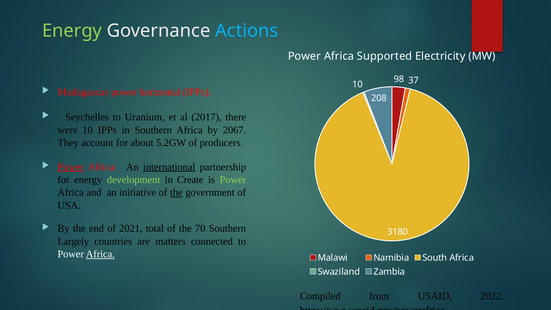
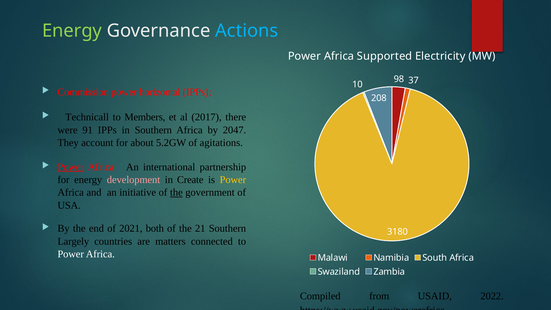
Madagascar: Madagascar -> Commission
Seychelles: Seychelles -> Technicall
Uranium: Uranium -> Members
were 10: 10 -> 91
2067: 2067 -> 2047
producers: producers -> agitations
international underline: present -> none
development colour: light green -> pink
Power at (233, 180) colour: light green -> yellow
total: total -> both
70: 70 -> 21
Africa at (100, 254) underline: present -> none
